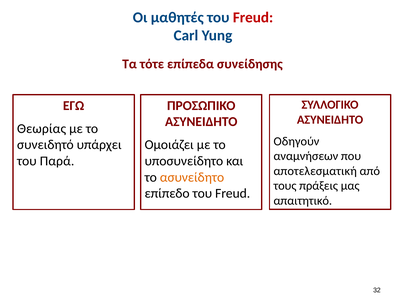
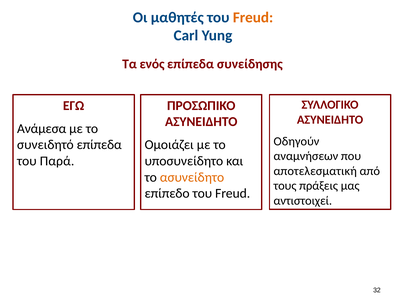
Freud at (253, 17) colour: red -> orange
τότε: τότε -> ενός
Θεωρίας: Θεωρίας -> Ανάμεσα
συνειδητό υπάρχει: υπάρχει -> επίπεδα
απαιτητικό: απαιτητικό -> αντιστοιχεί
